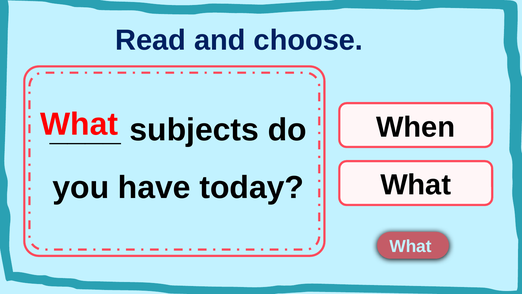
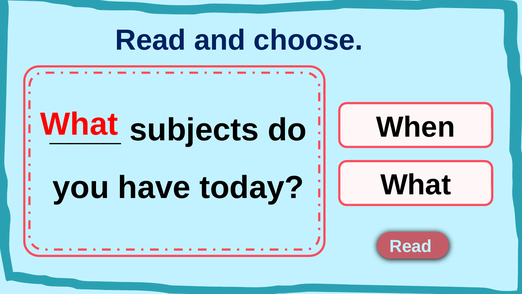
What at (411, 246): What -> Read
